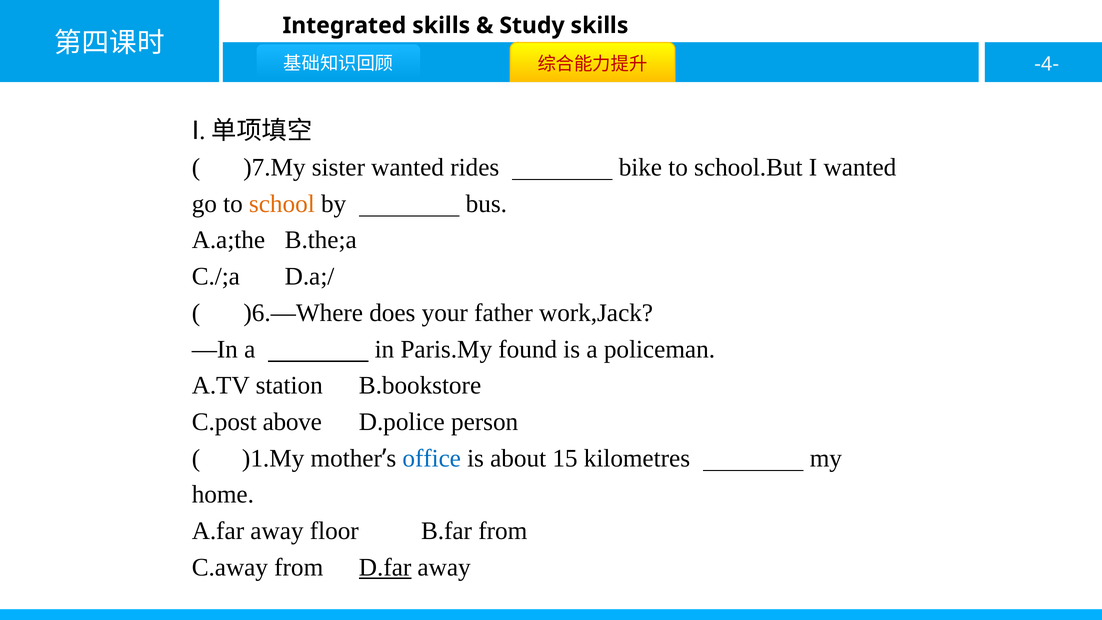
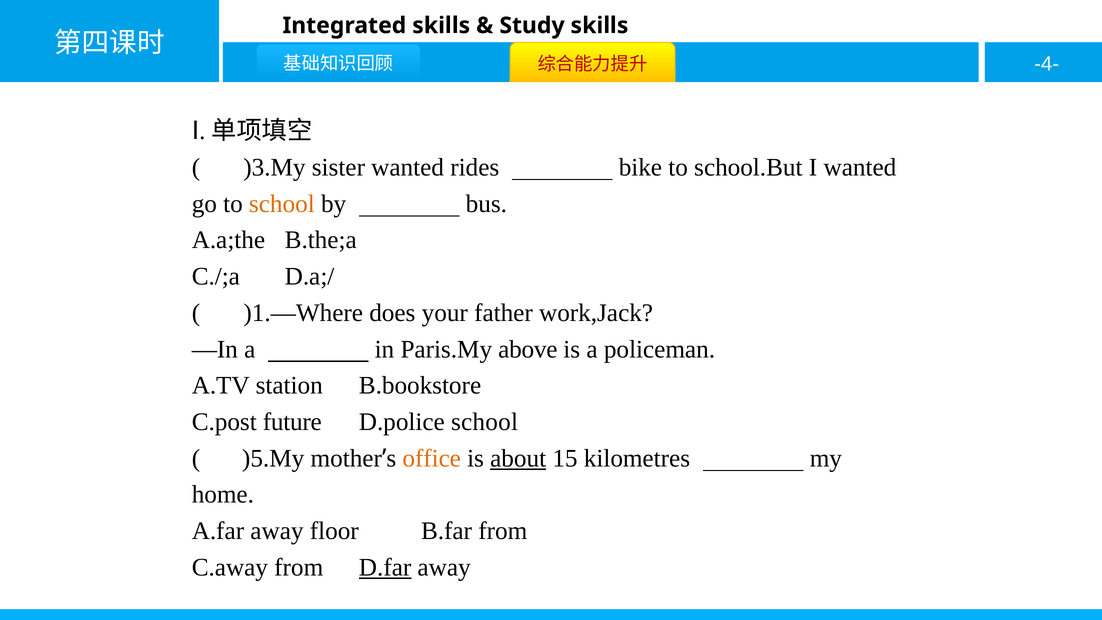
)7.My: )7.My -> )3.My
)6.—Where: )6.—Where -> )1.—Where
found: found -> above
above: above -> future
D.police person: person -> school
)1.My: )1.My -> )5.My
office colour: blue -> orange
about underline: none -> present
